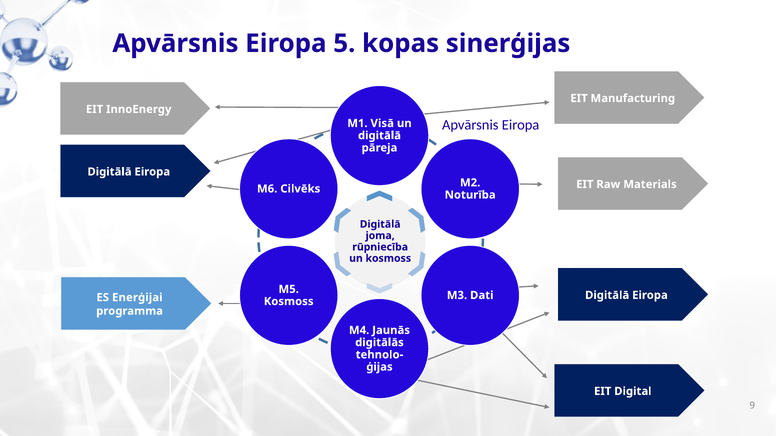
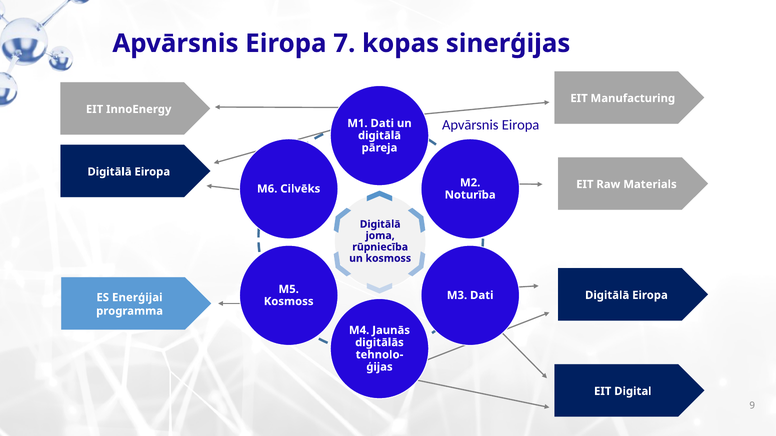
5: 5 -> 7
M1 Visā: Visā -> Dati
